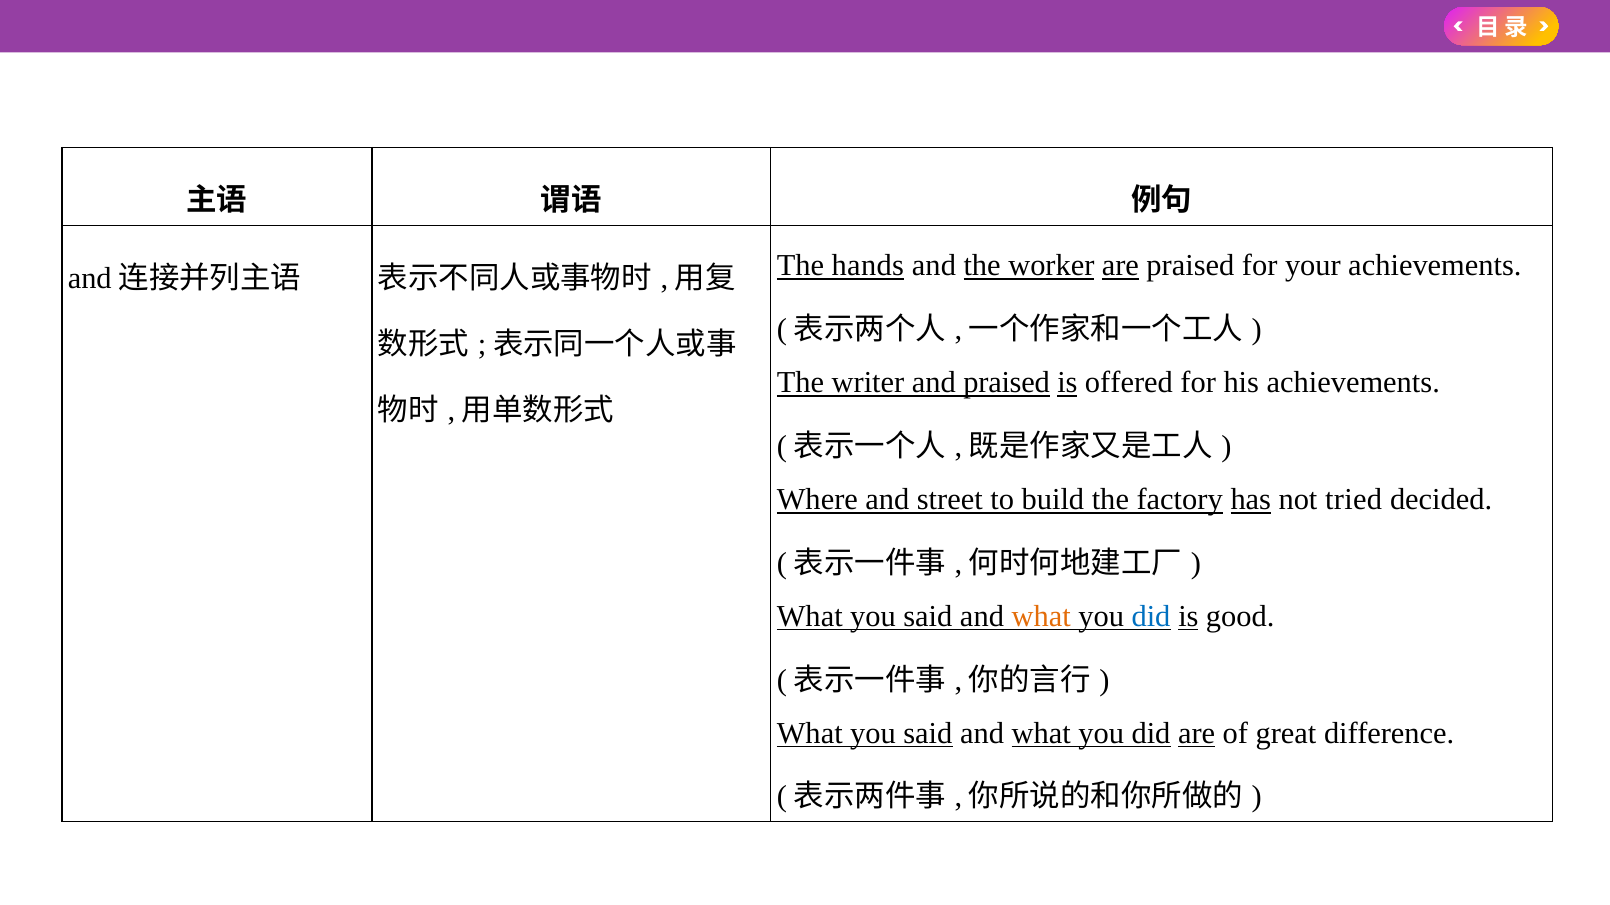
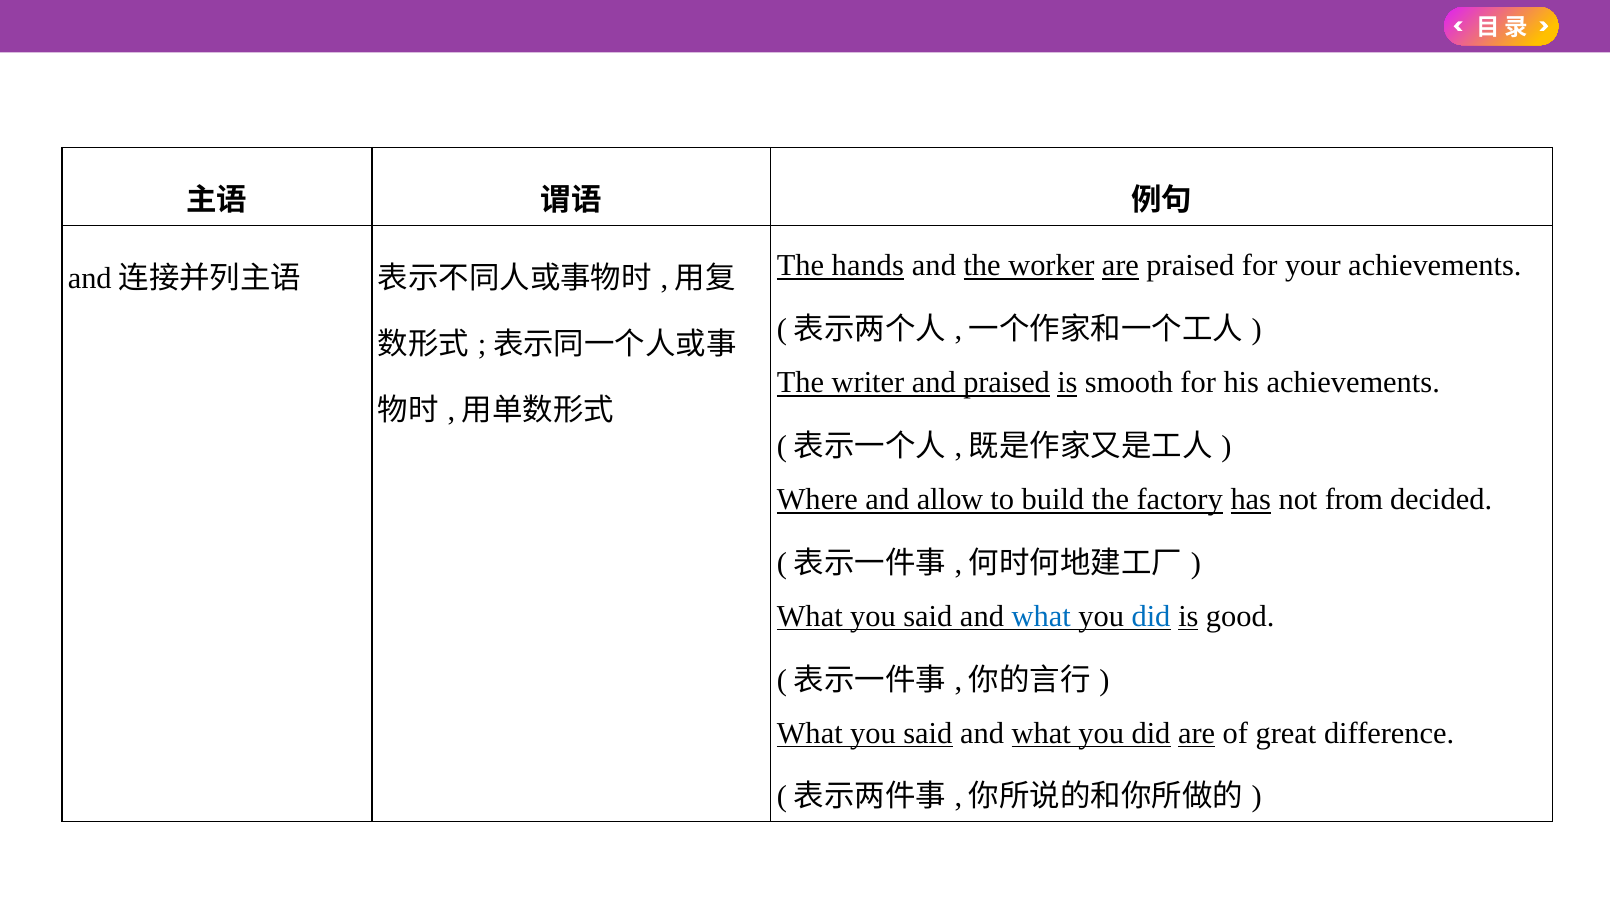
offered: offered -> smooth
street: street -> allow
tried: tried -> from
what at (1041, 616) colour: orange -> blue
